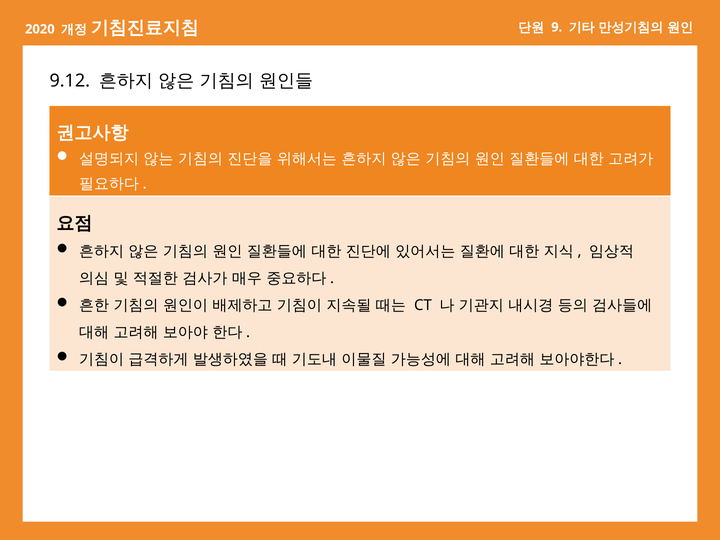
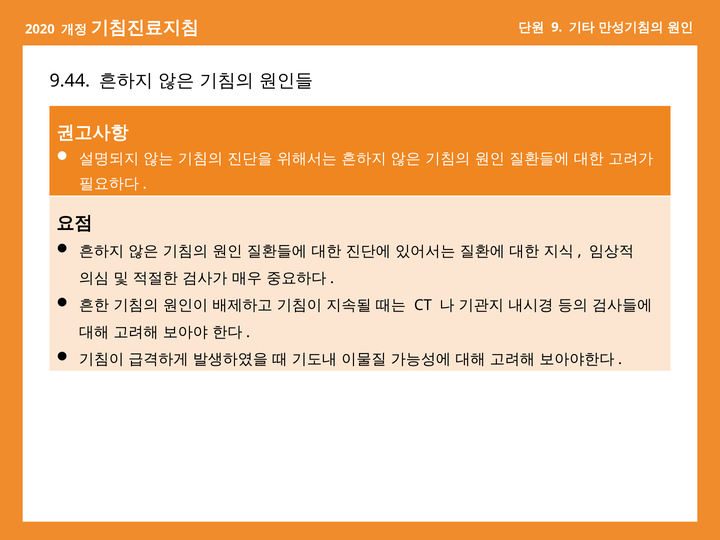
9.12: 9.12 -> 9.44
